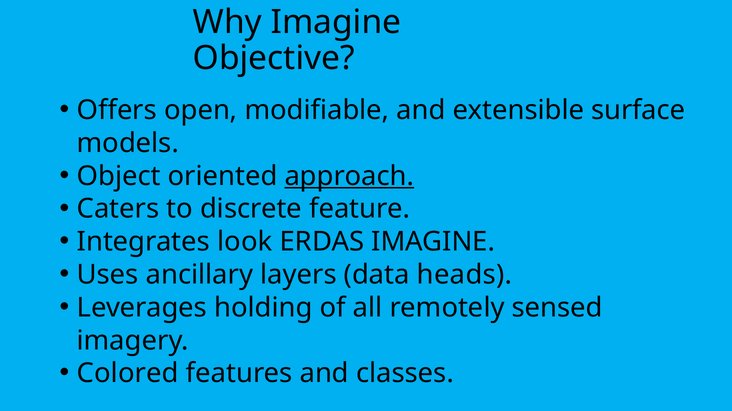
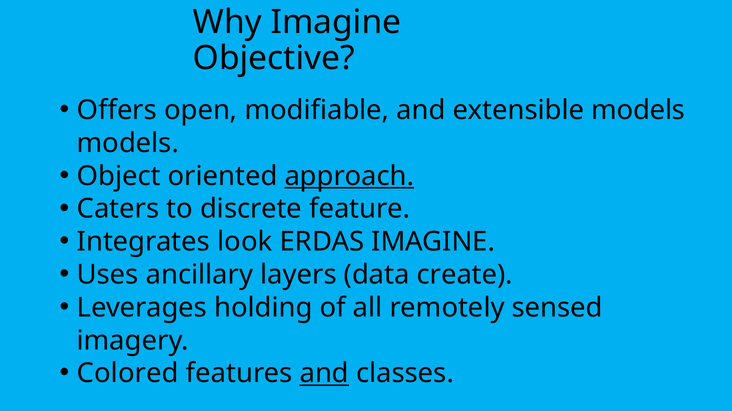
extensible surface: surface -> models
heads: heads -> create
and at (324, 374) underline: none -> present
